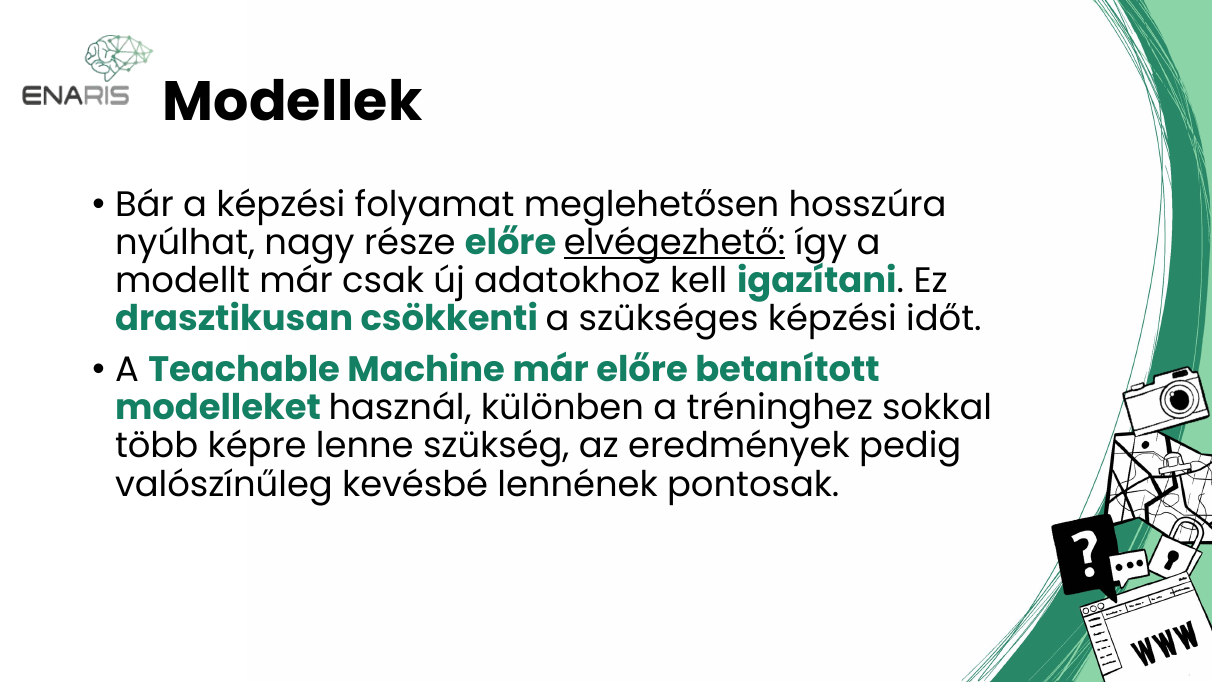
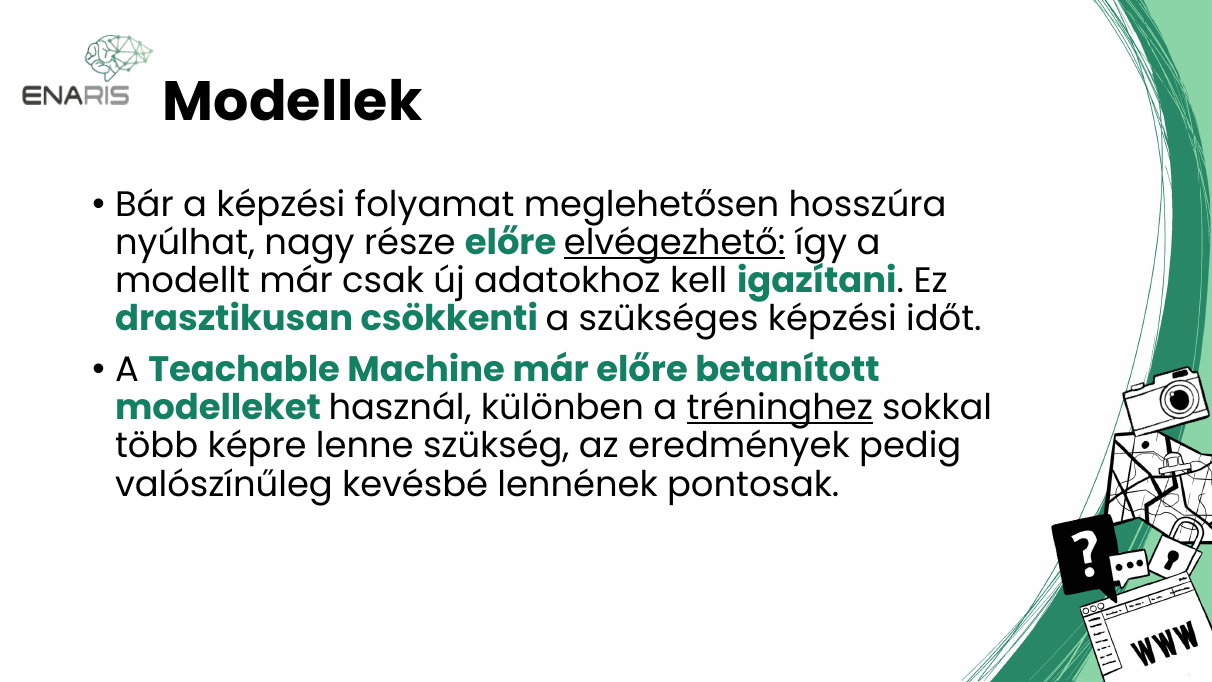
tréninghez underline: none -> present
